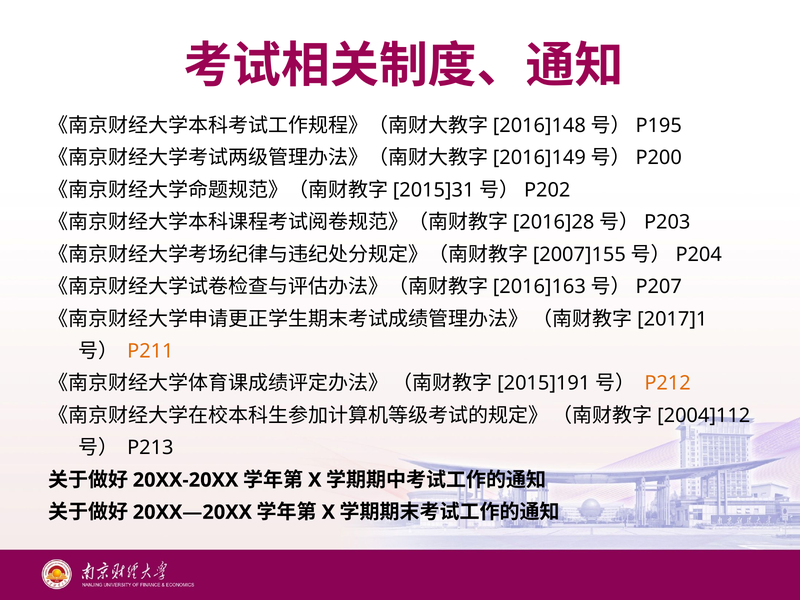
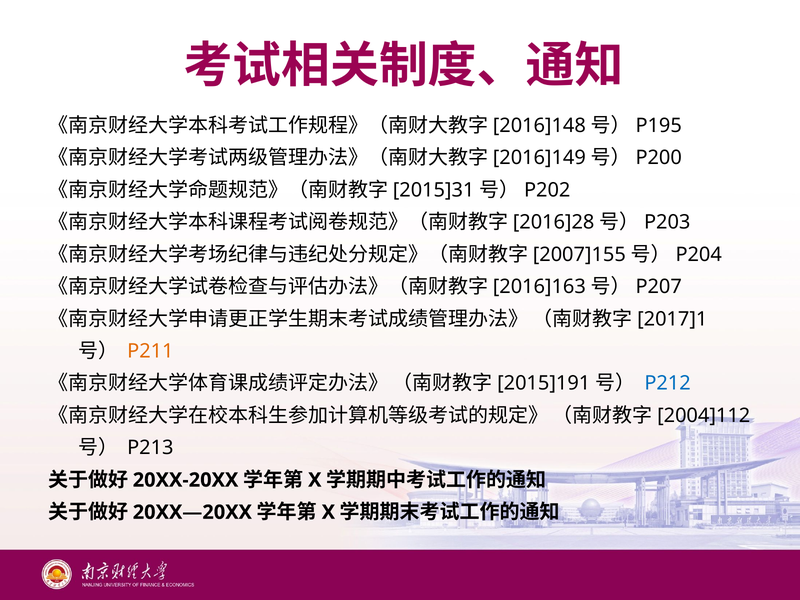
P212 colour: orange -> blue
